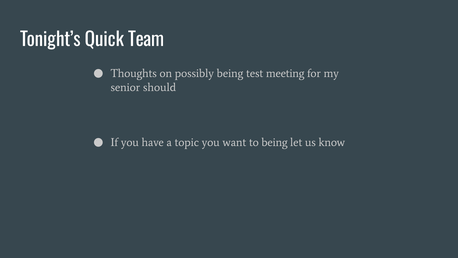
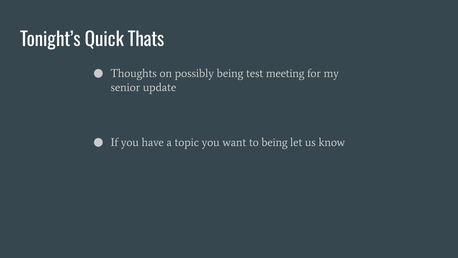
Team: Team -> Thats
should: should -> update
